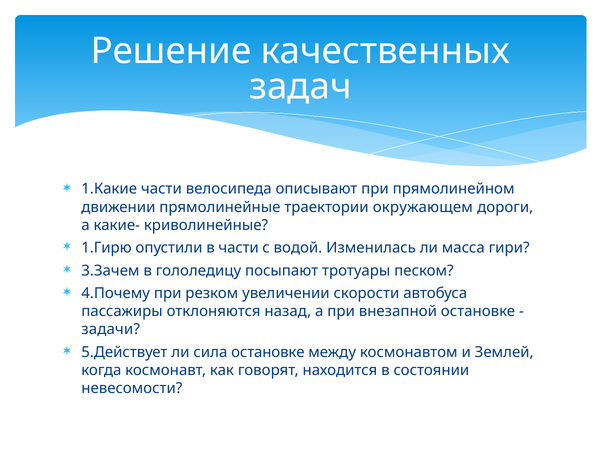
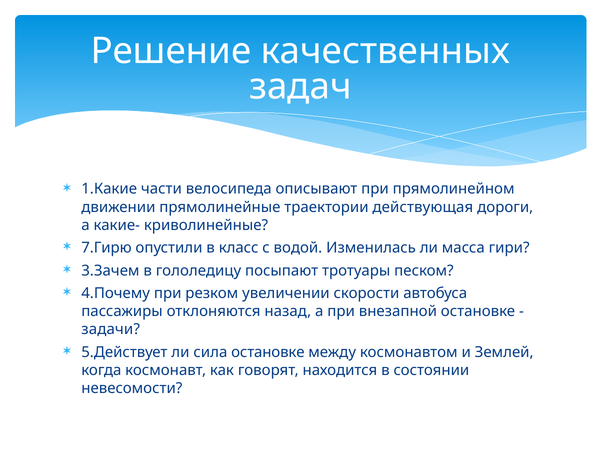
окружающем: окружающем -> действующая
1.Гирю: 1.Гирю -> 7.Гирю
в части: части -> класс
